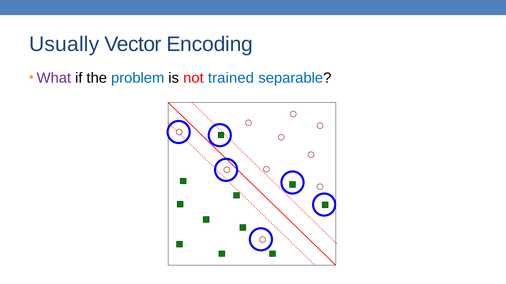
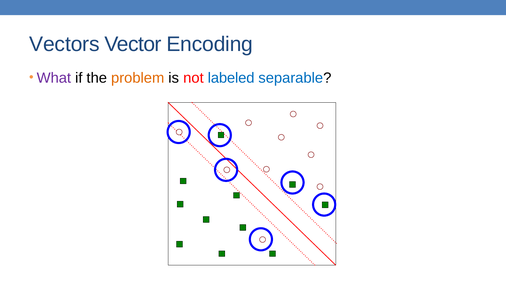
Usually: Usually -> Vectors
problem colour: blue -> orange
trained: trained -> labeled
